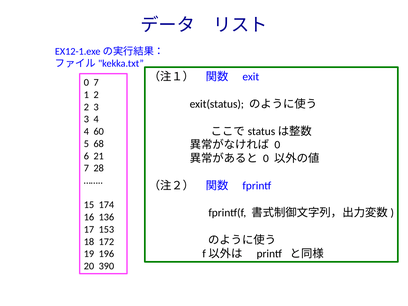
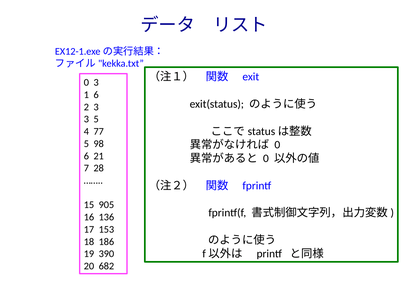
0 7: 7 -> 3
1 2: 2 -> 6
3 4: 4 -> 5
60: 60 -> 77
68: 68 -> 98
174: 174 -> 905
172: 172 -> 186
196: 196 -> 390
390: 390 -> 682
